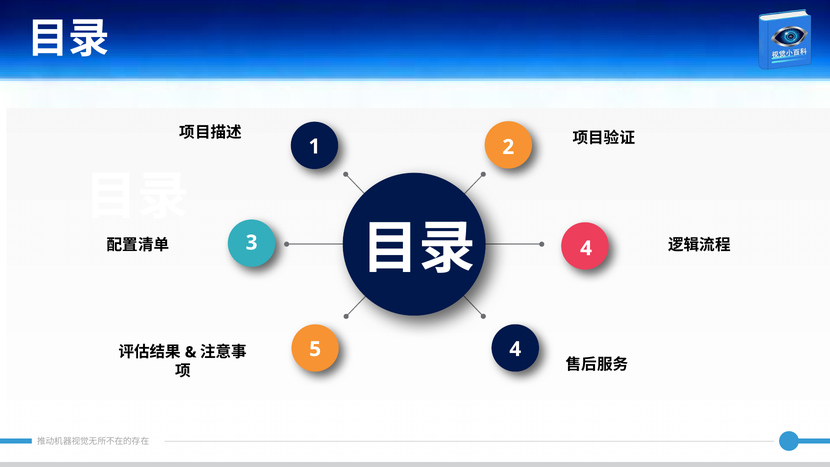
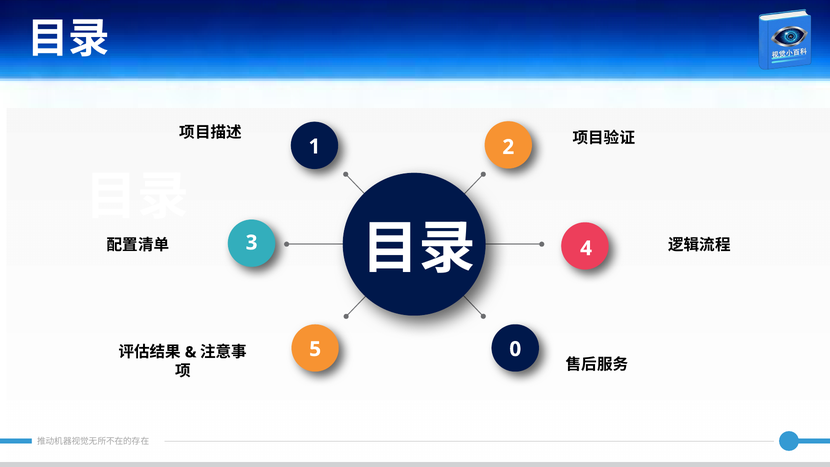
5 4: 4 -> 0
